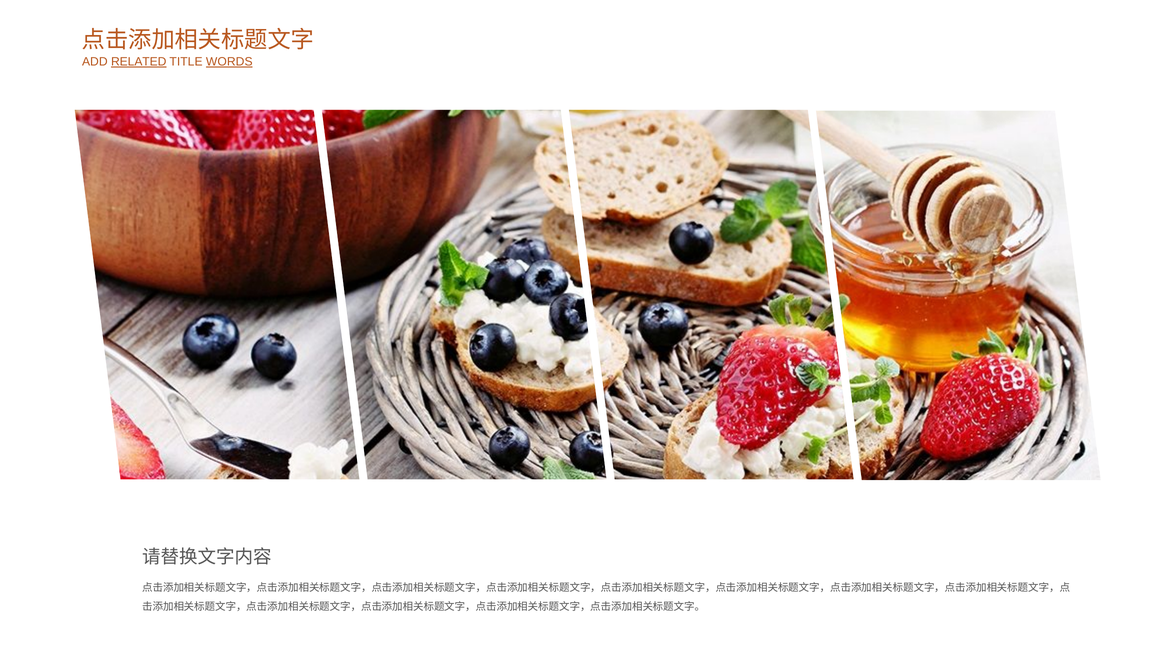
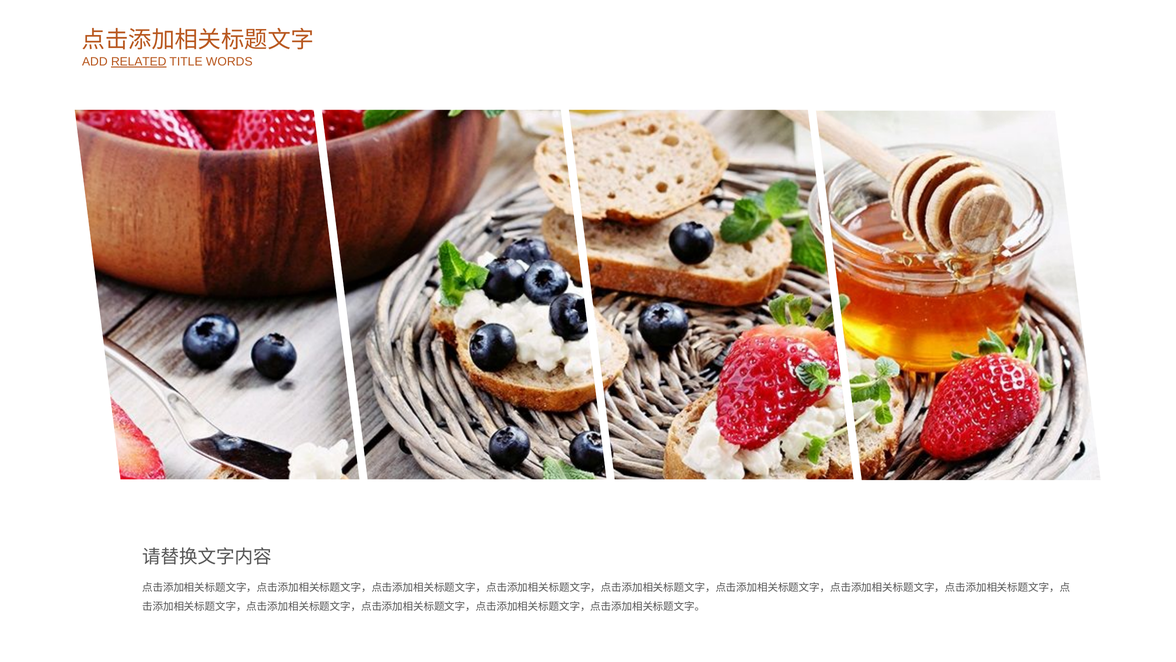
WORDS underline: present -> none
